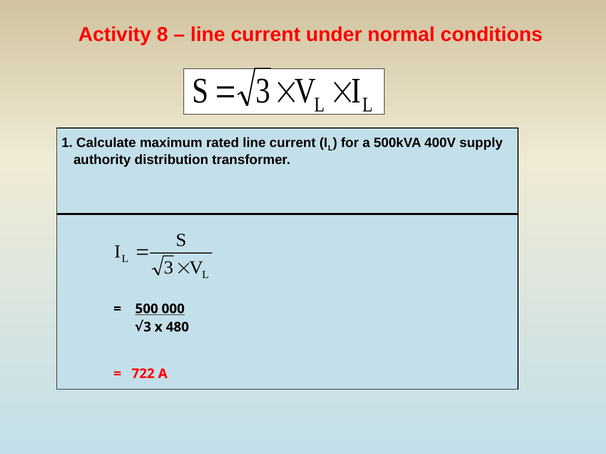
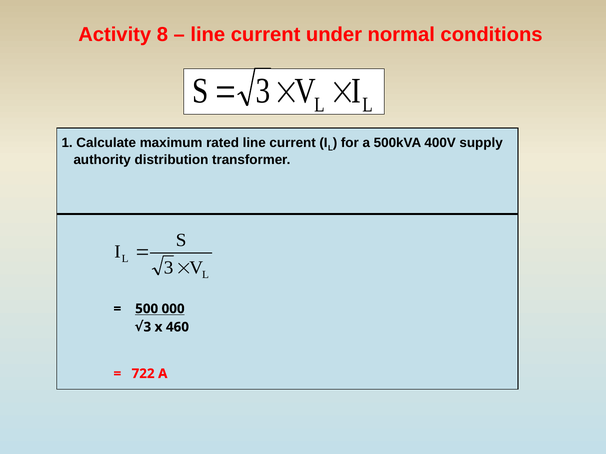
480: 480 -> 460
